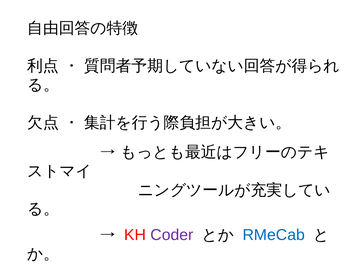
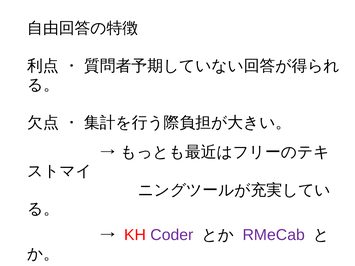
RMeCab colour: blue -> purple
